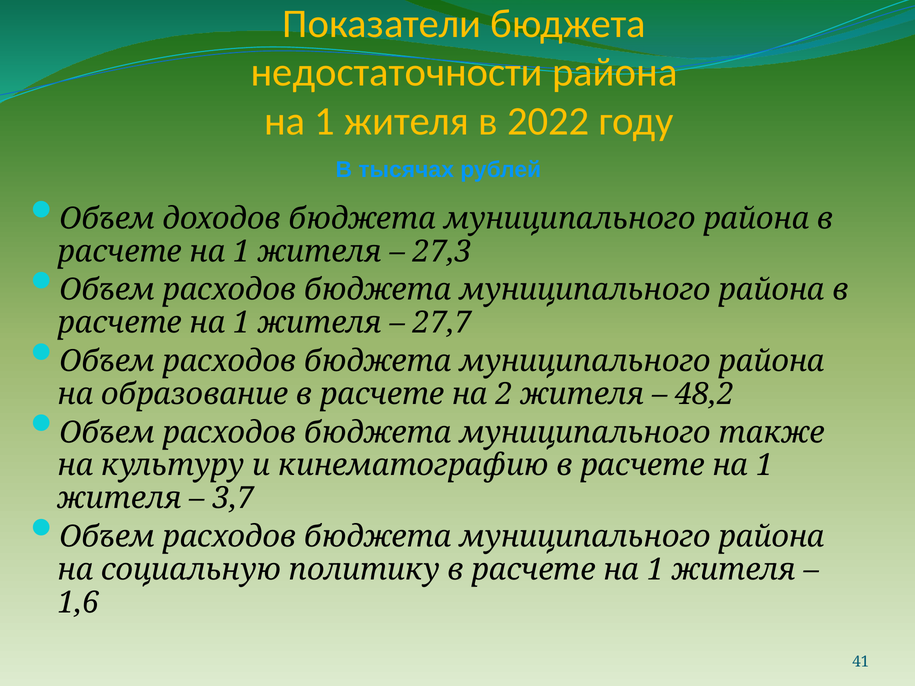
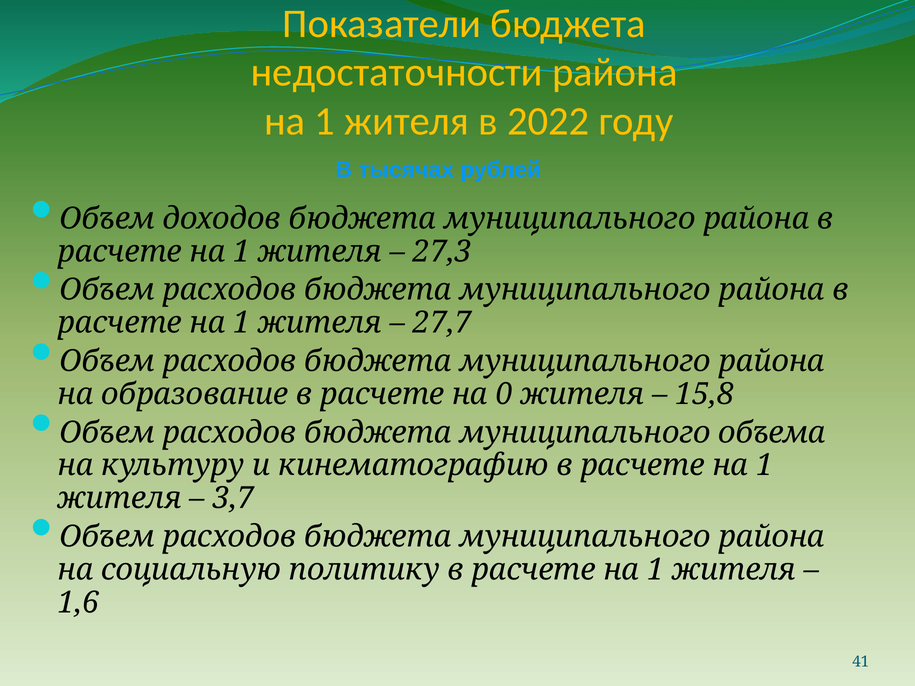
2: 2 -> 0
48,2: 48,2 -> 15,8
также: также -> объема
